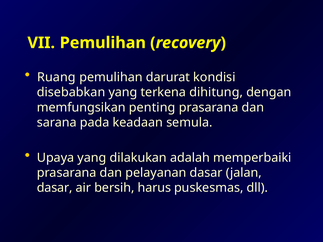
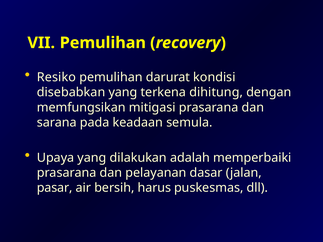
Ruang: Ruang -> Resiko
penting: penting -> mitigasi
dasar at (55, 188): dasar -> pasar
